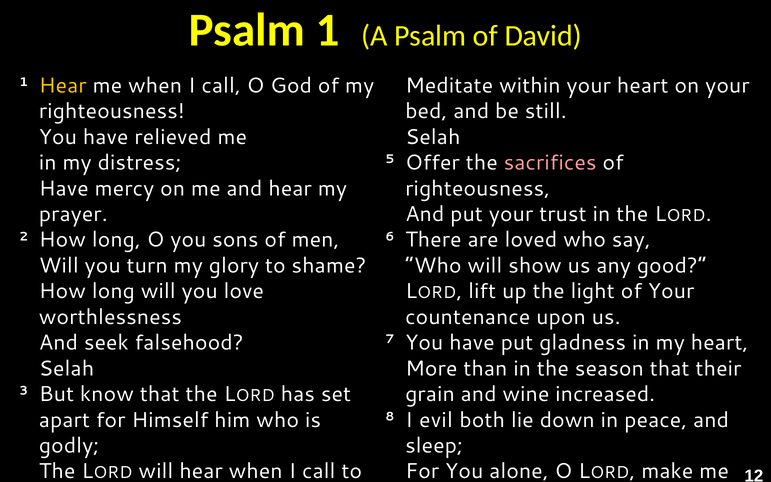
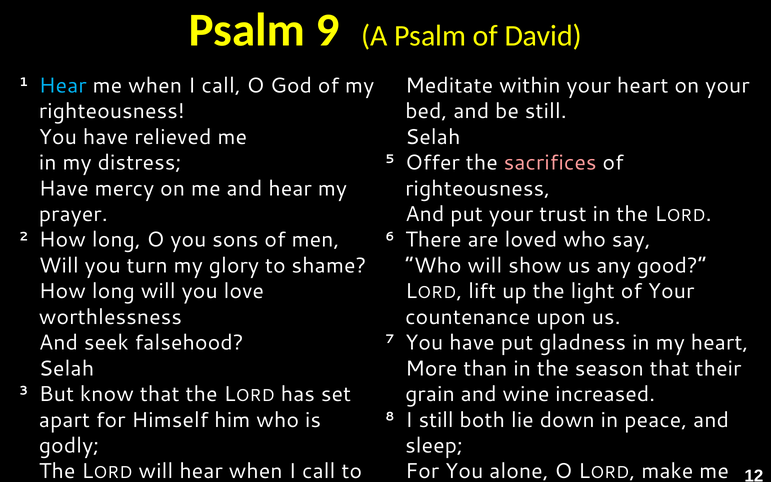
Psalm 1: 1 -> 9
Hear at (63, 86) colour: yellow -> light blue
I evil: evil -> still
